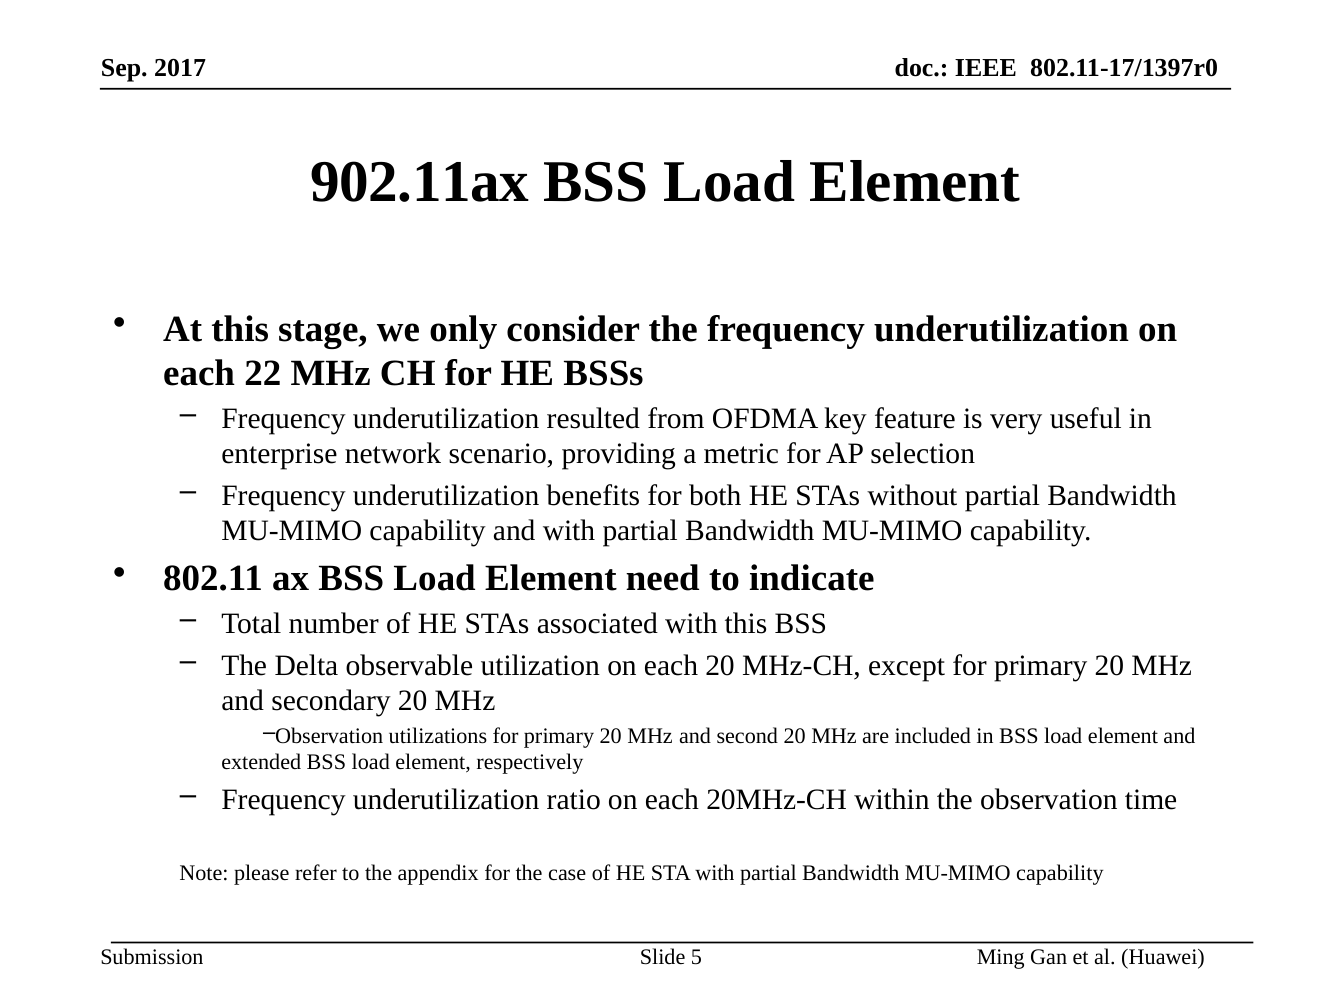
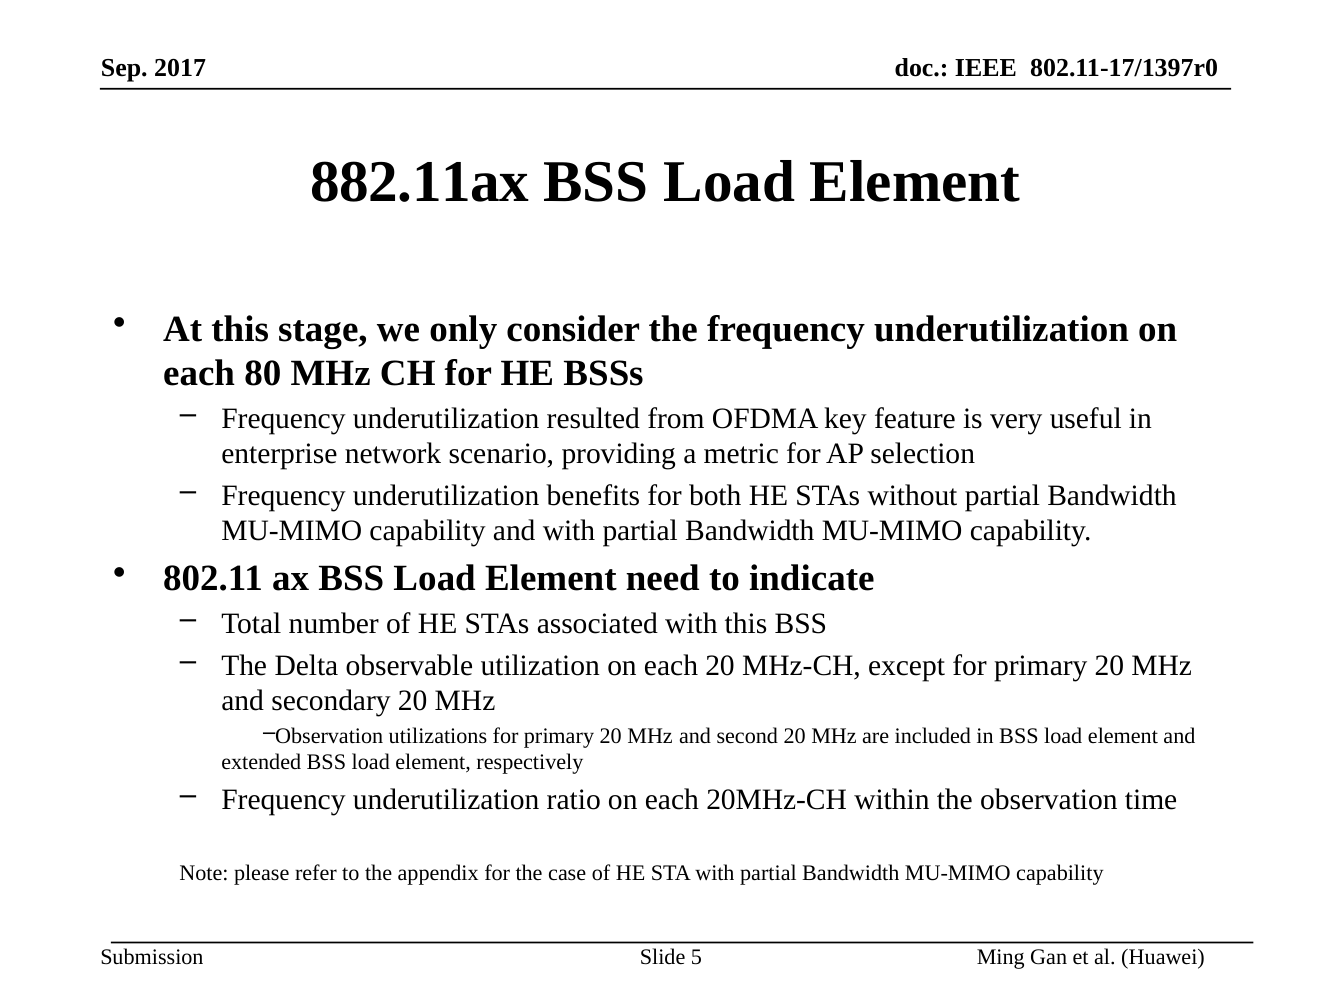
902.11ax: 902.11ax -> 882.11ax
22: 22 -> 80
